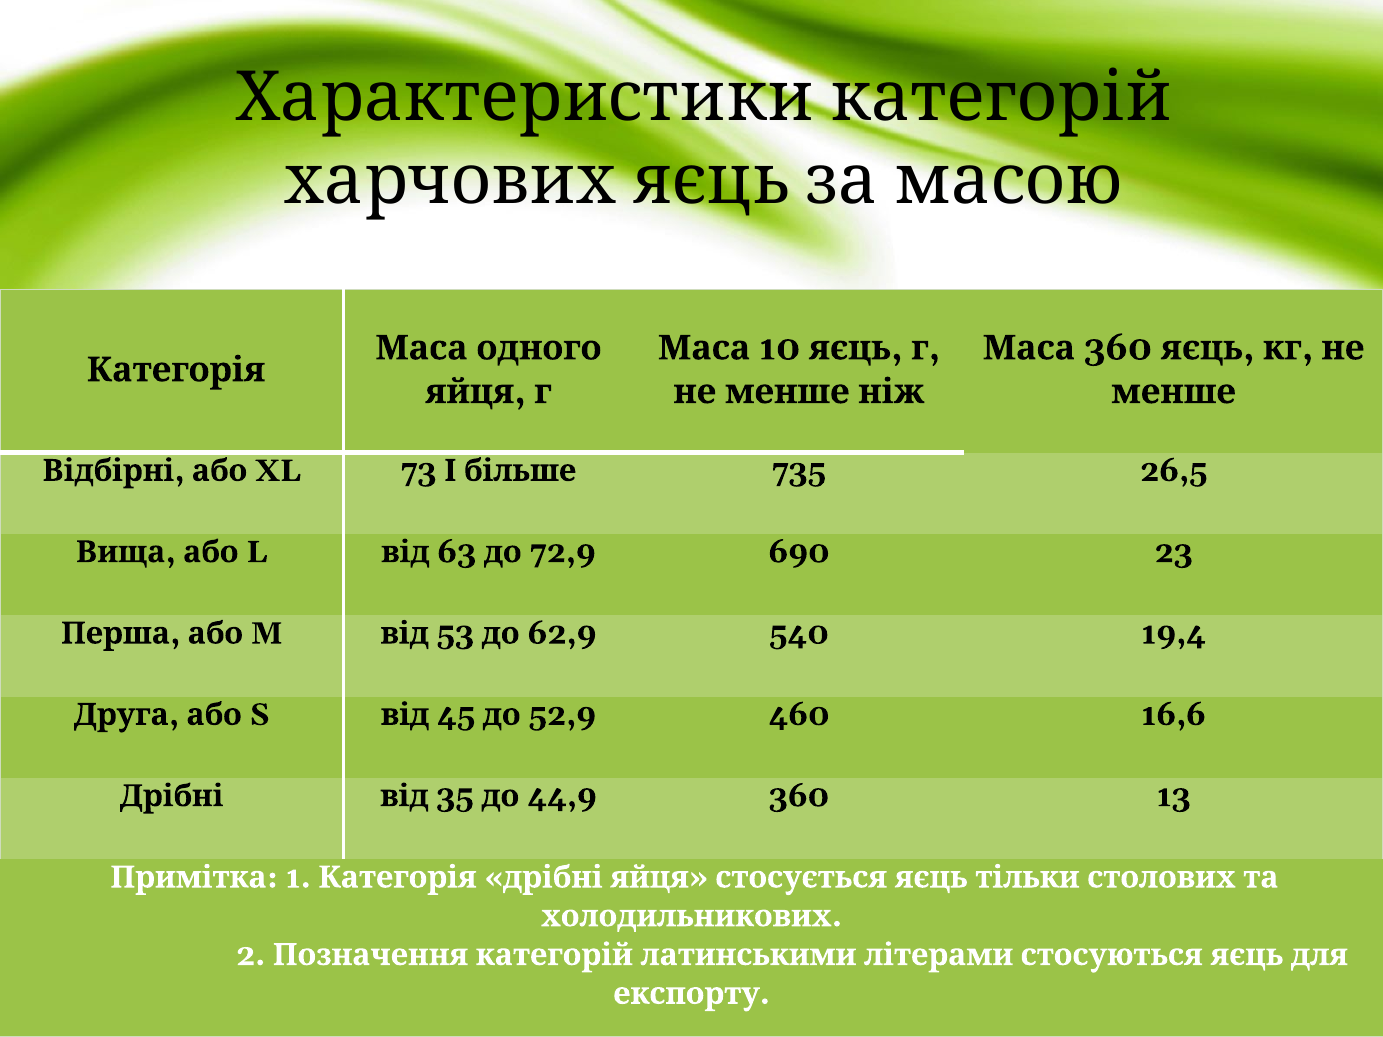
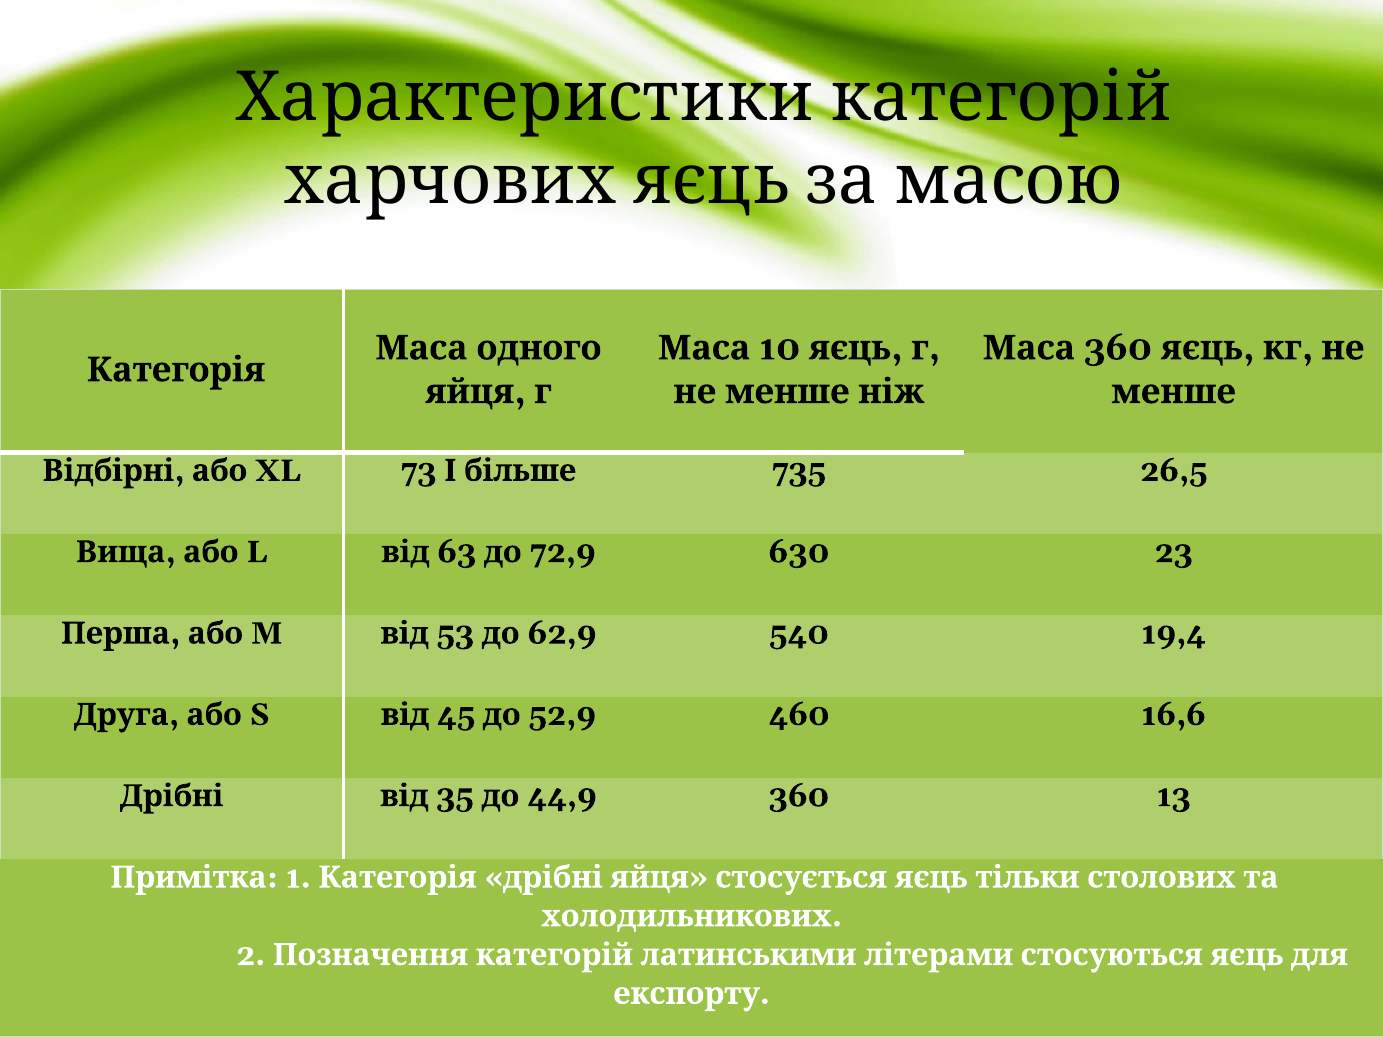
690: 690 -> 630
